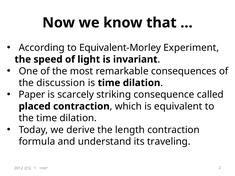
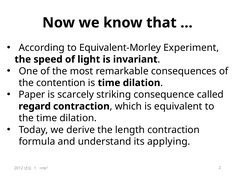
discussion: discussion -> contention
placed: placed -> regard
traveling: traveling -> applying
